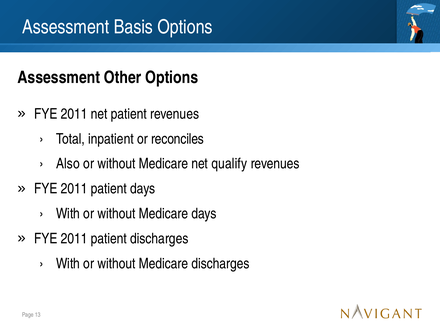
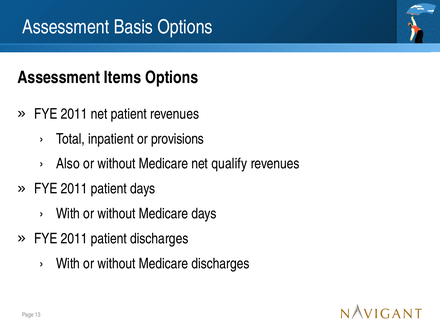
Other: Other -> Items
reconciles: reconciles -> provisions
